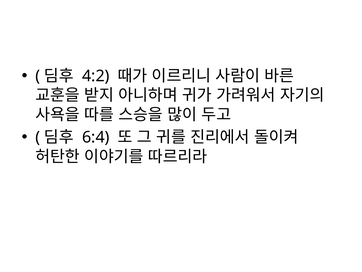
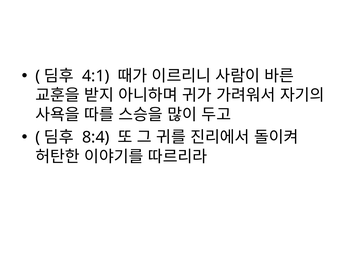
4:2: 4:2 -> 4:1
6:4: 6:4 -> 8:4
